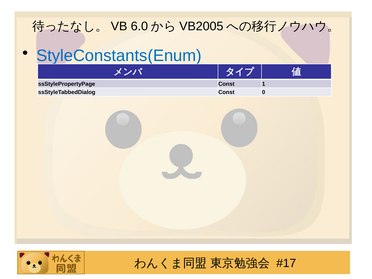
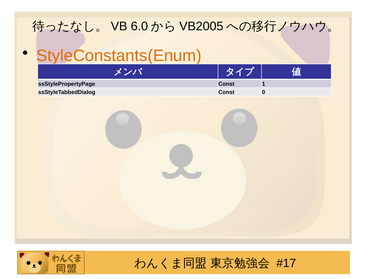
StyleConstants(Enum colour: blue -> orange
